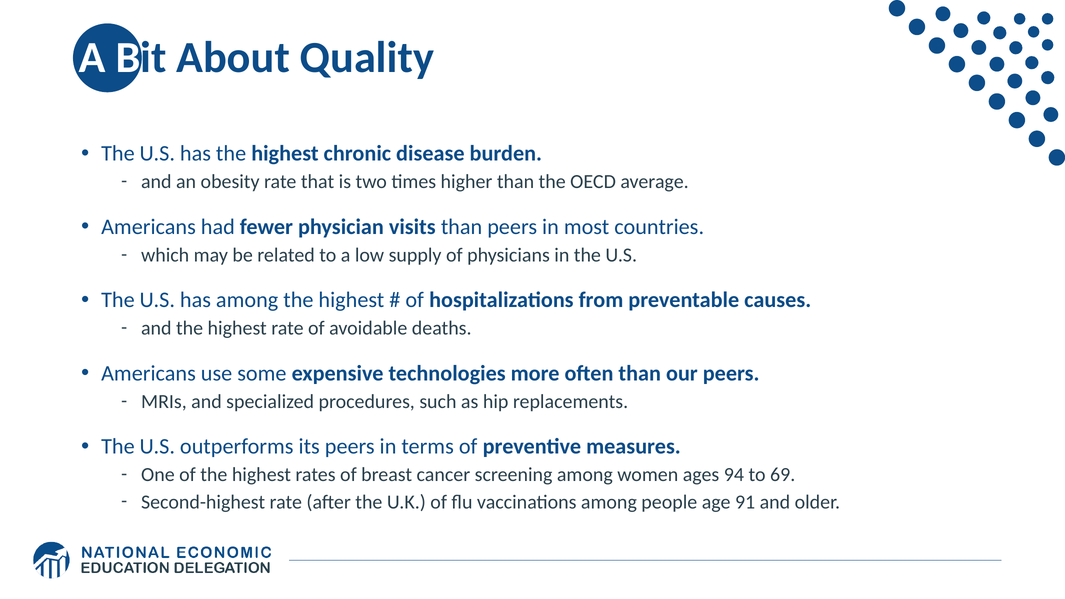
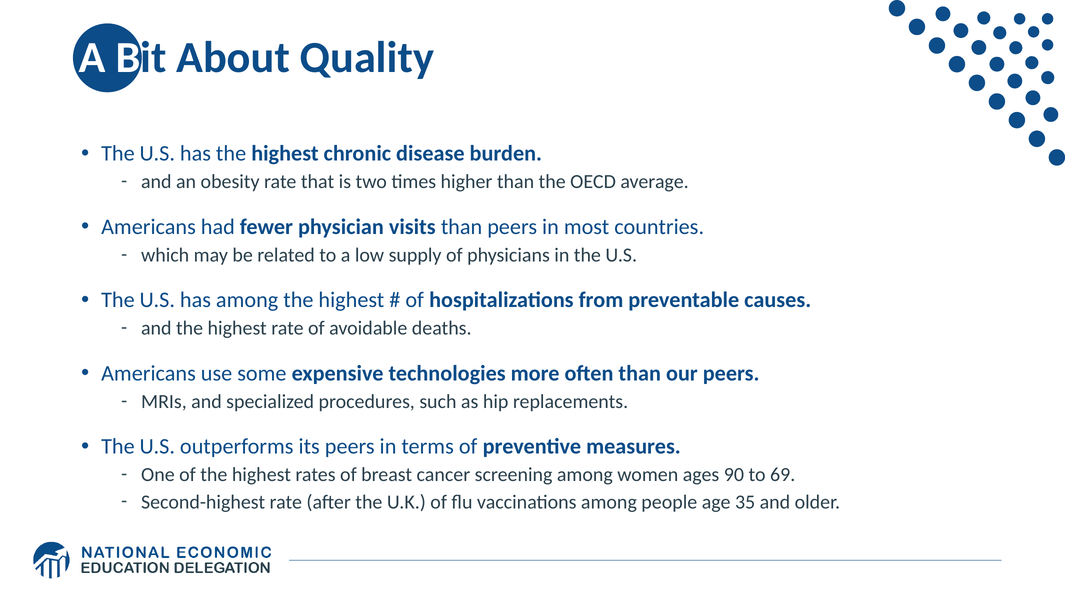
94: 94 -> 90
91: 91 -> 35
